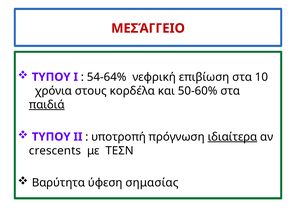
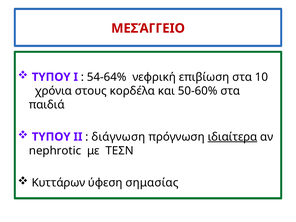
παιδιά underline: present -> none
υποτροπή: υποτροπή -> διάγνωση
crescents: crescents -> nephrotic
Βαρύτητα: Βαρύτητα -> Κυττάρων
